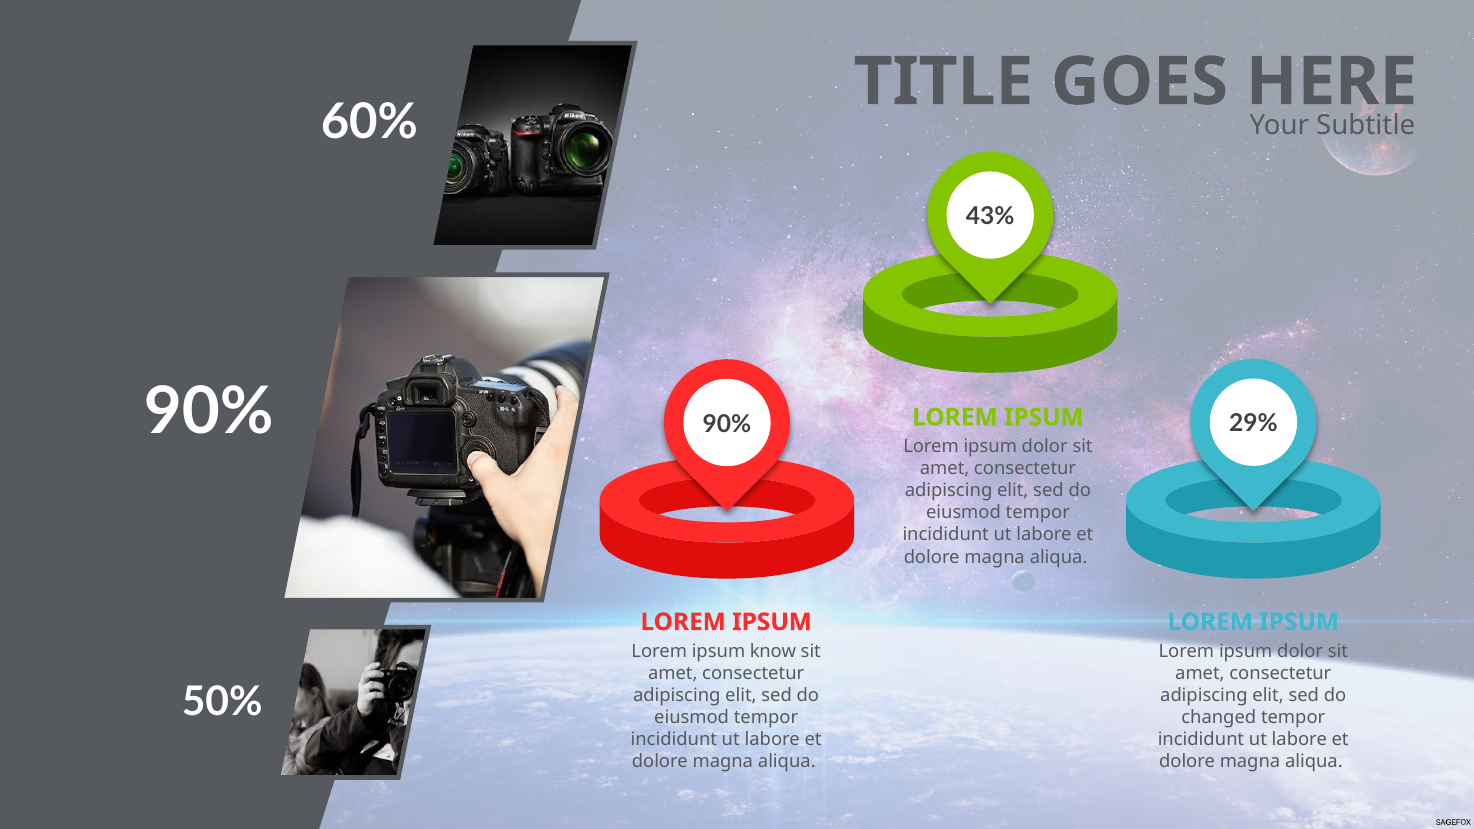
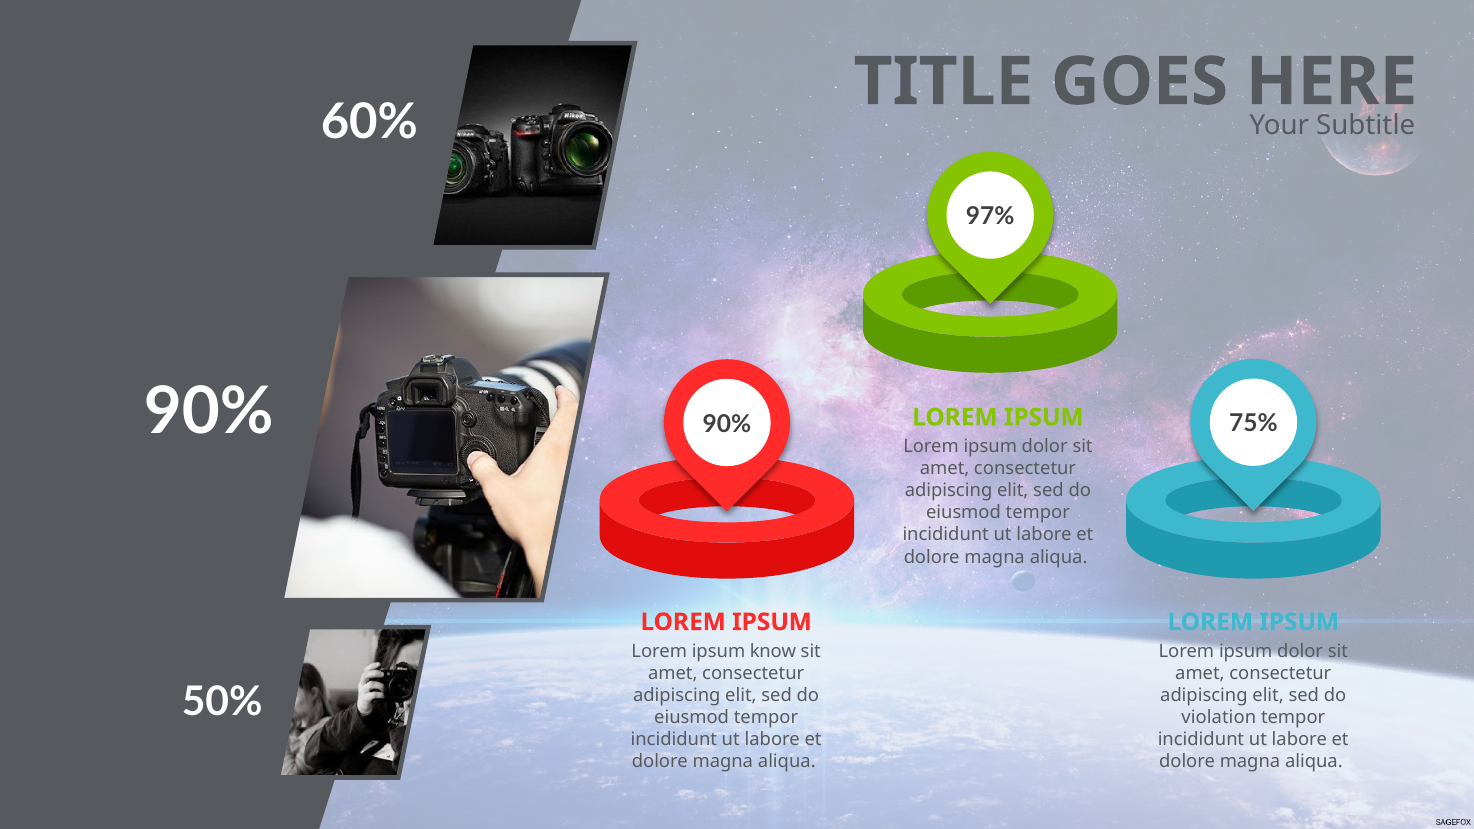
43%: 43% -> 97%
29%: 29% -> 75%
changed: changed -> violation
